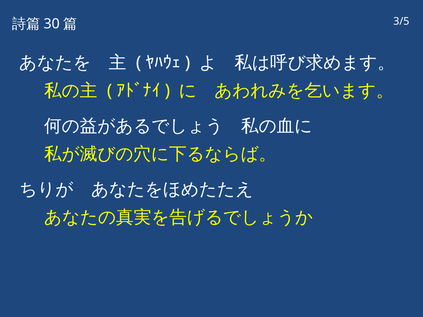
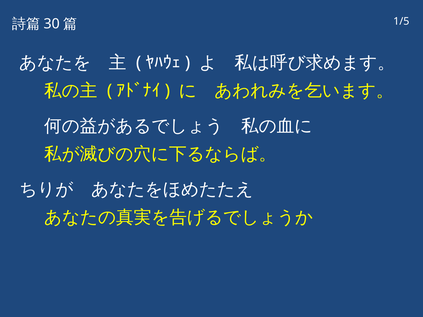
3/5: 3/5 -> 1/5
